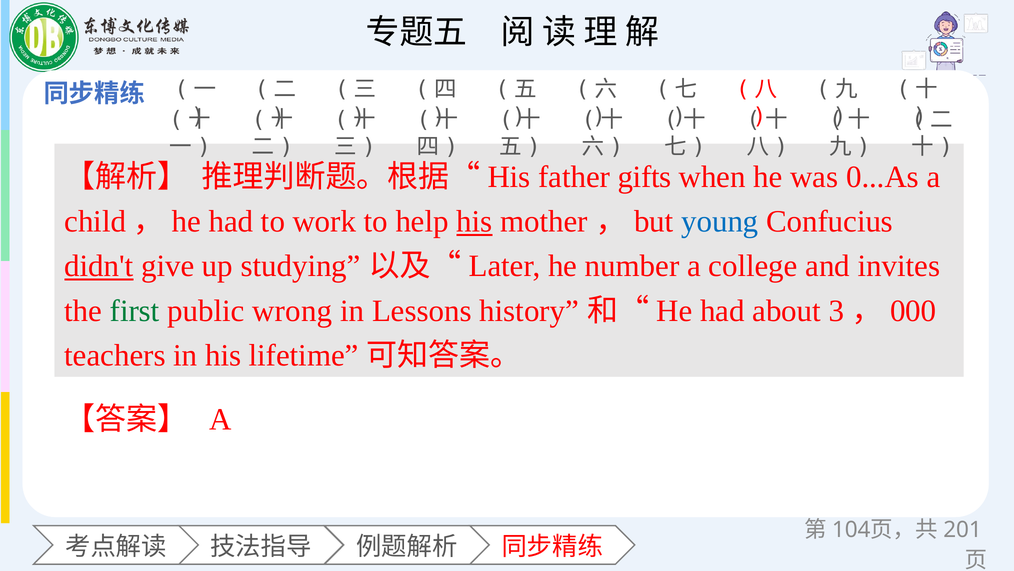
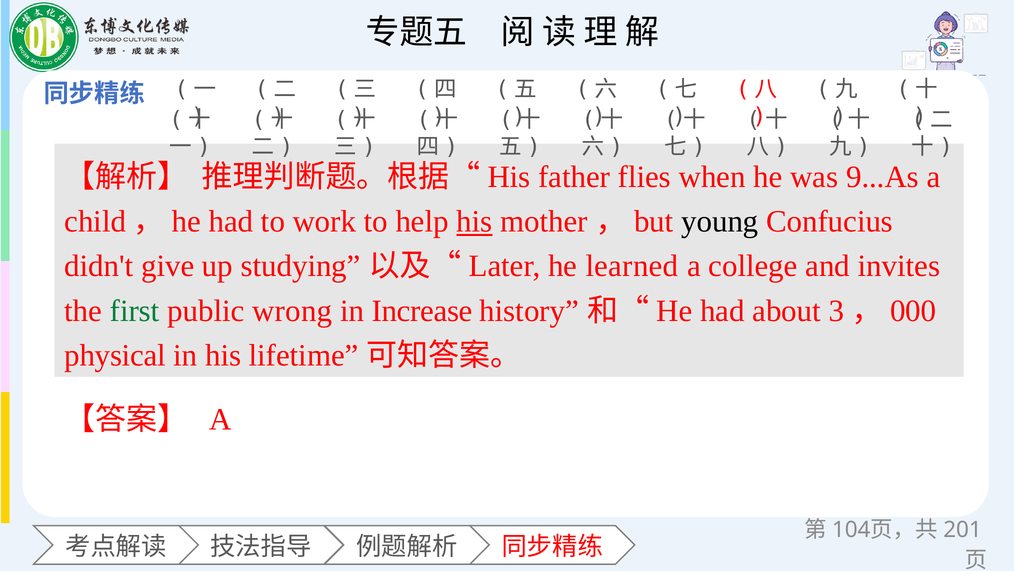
gifts: gifts -> flies
0...As: 0...As -> 9...As
young colour: blue -> black
didn't underline: present -> none
number: number -> learned
Lessons: Lessons -> Increase
teachers: teachers -> physical
